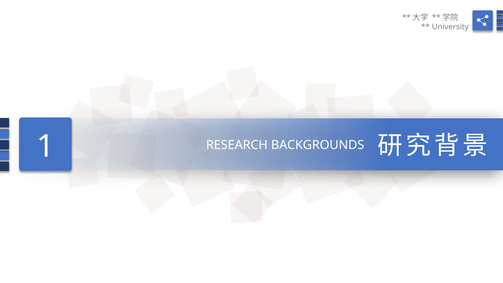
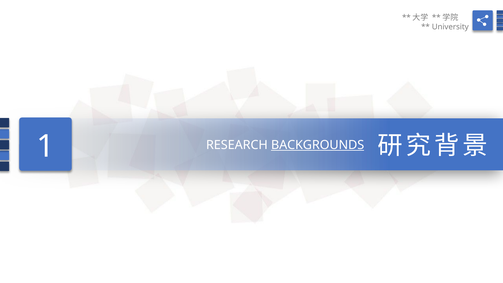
BACKGROUNDS underline: none -> present
